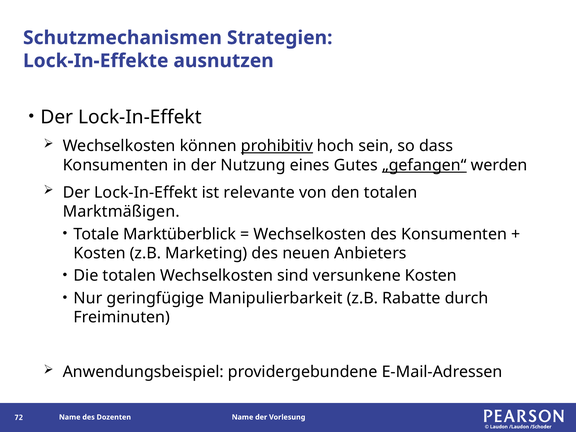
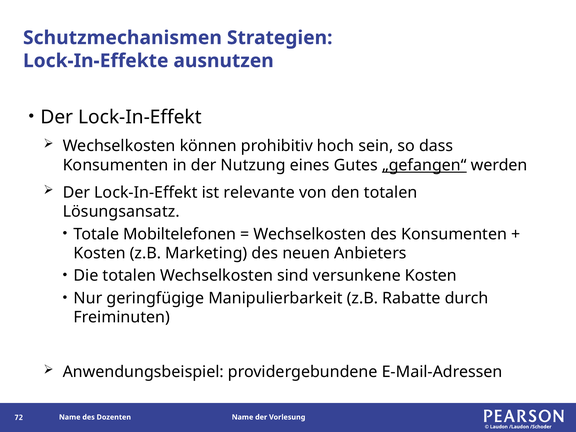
prohibitiv underline: present -> none
Marktmäßigen: Marktmäßigen -> Lösungsansatz
Marktüberblick: Marktüberblick -> Mobiltelefonen
